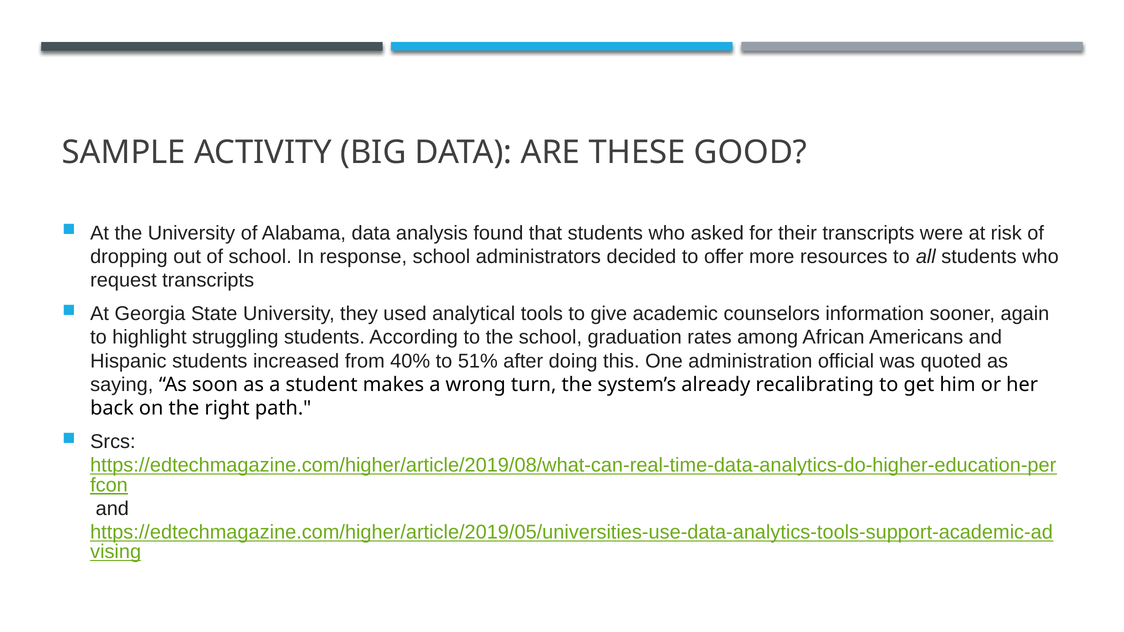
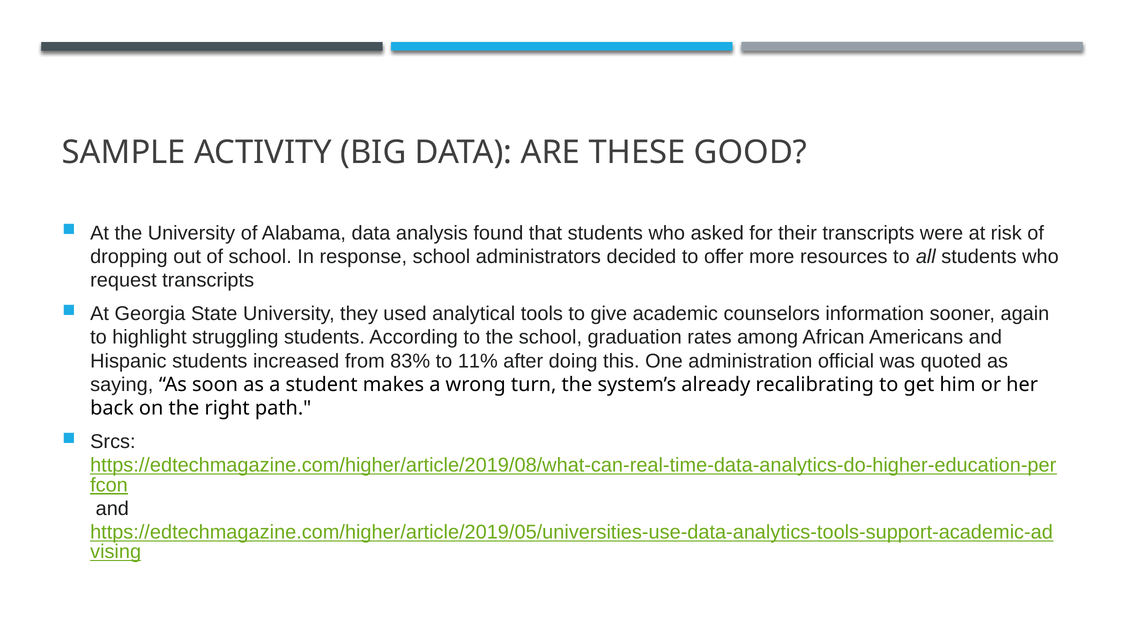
40%: 40% -> 83%
51%: 51% -> 11%
